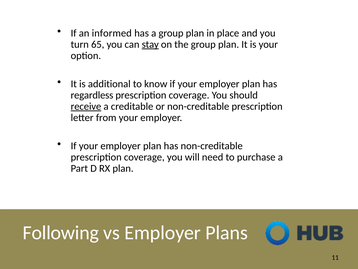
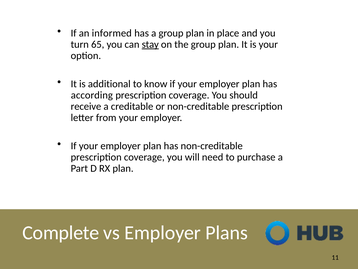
regardless: regardless -> according
receive underline: present -> none
Following: Following -> Complete
